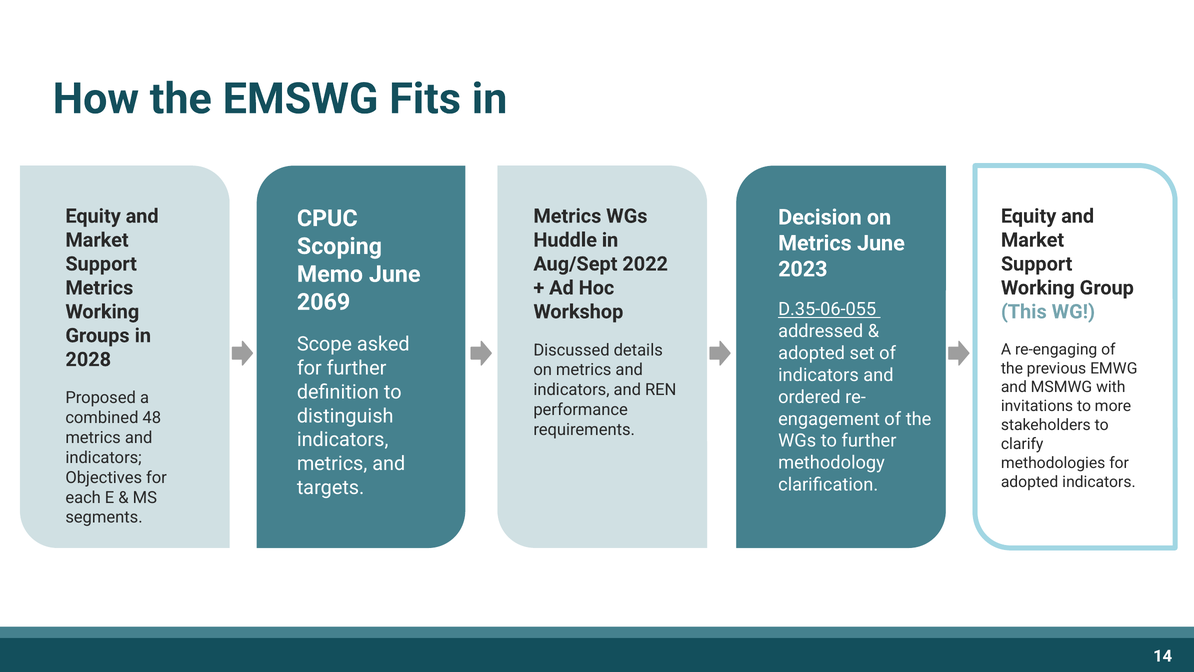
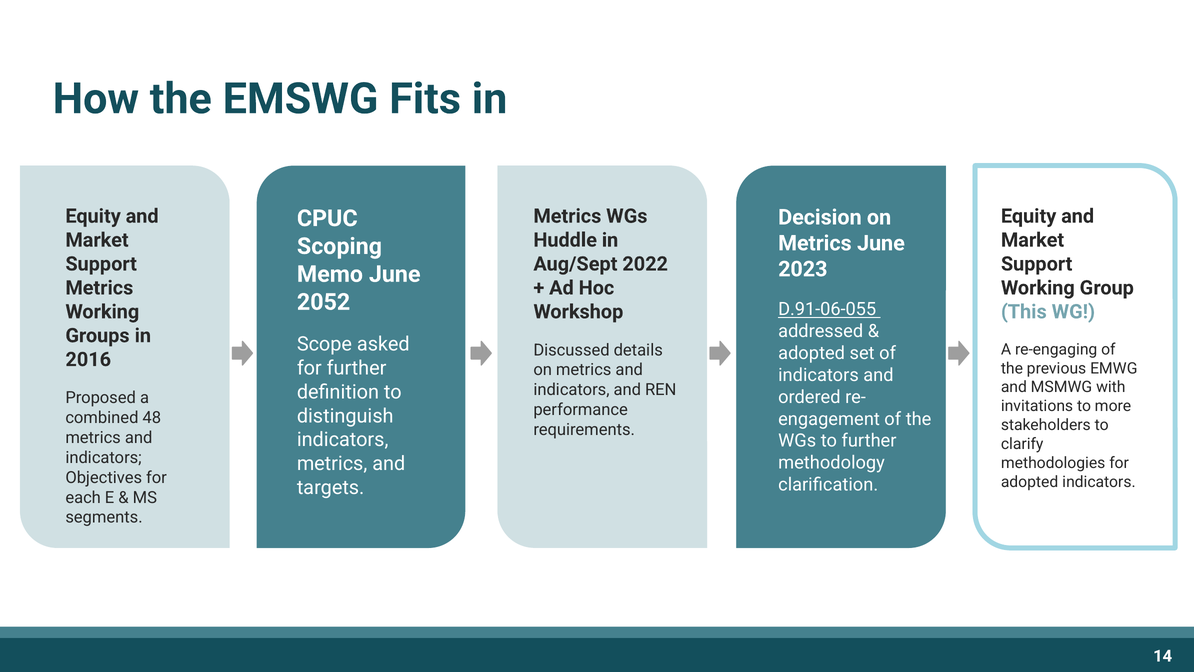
2069: 2069 -> 2052
D.35-06-055: D.35-06-055 -> D.91-06-055
2028: 2028 -> 2016
